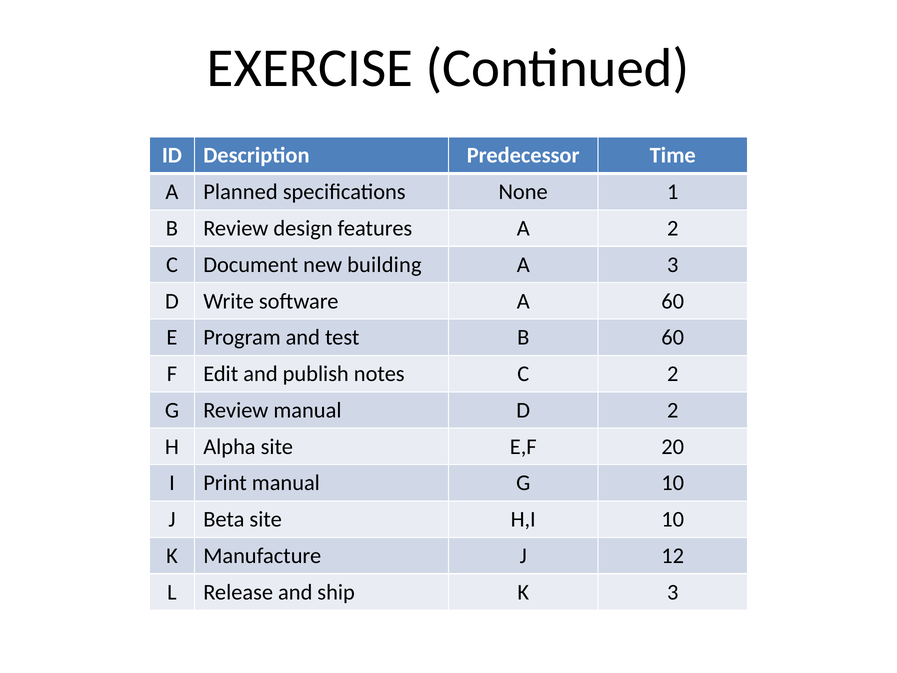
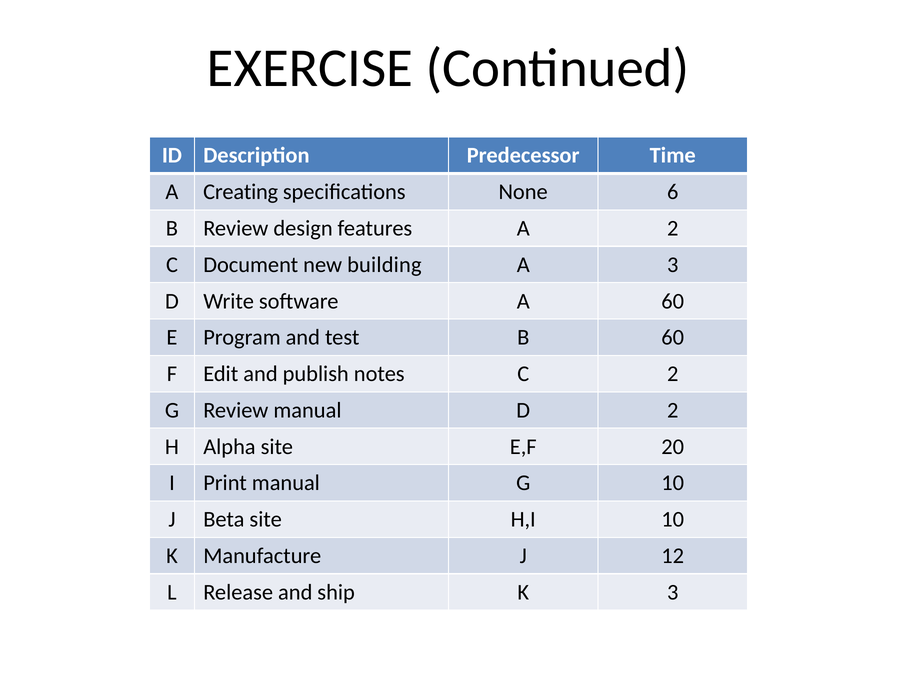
Planned: Planned -> Creating
1: 1 -> 6
